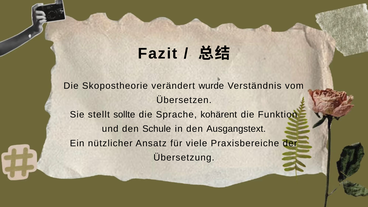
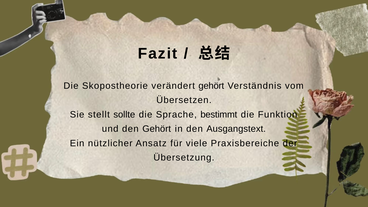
verändert wurde: wurde -> gehört
kohärent: kohärent -> bestimmt
den Schule: Schule -> Gehört
